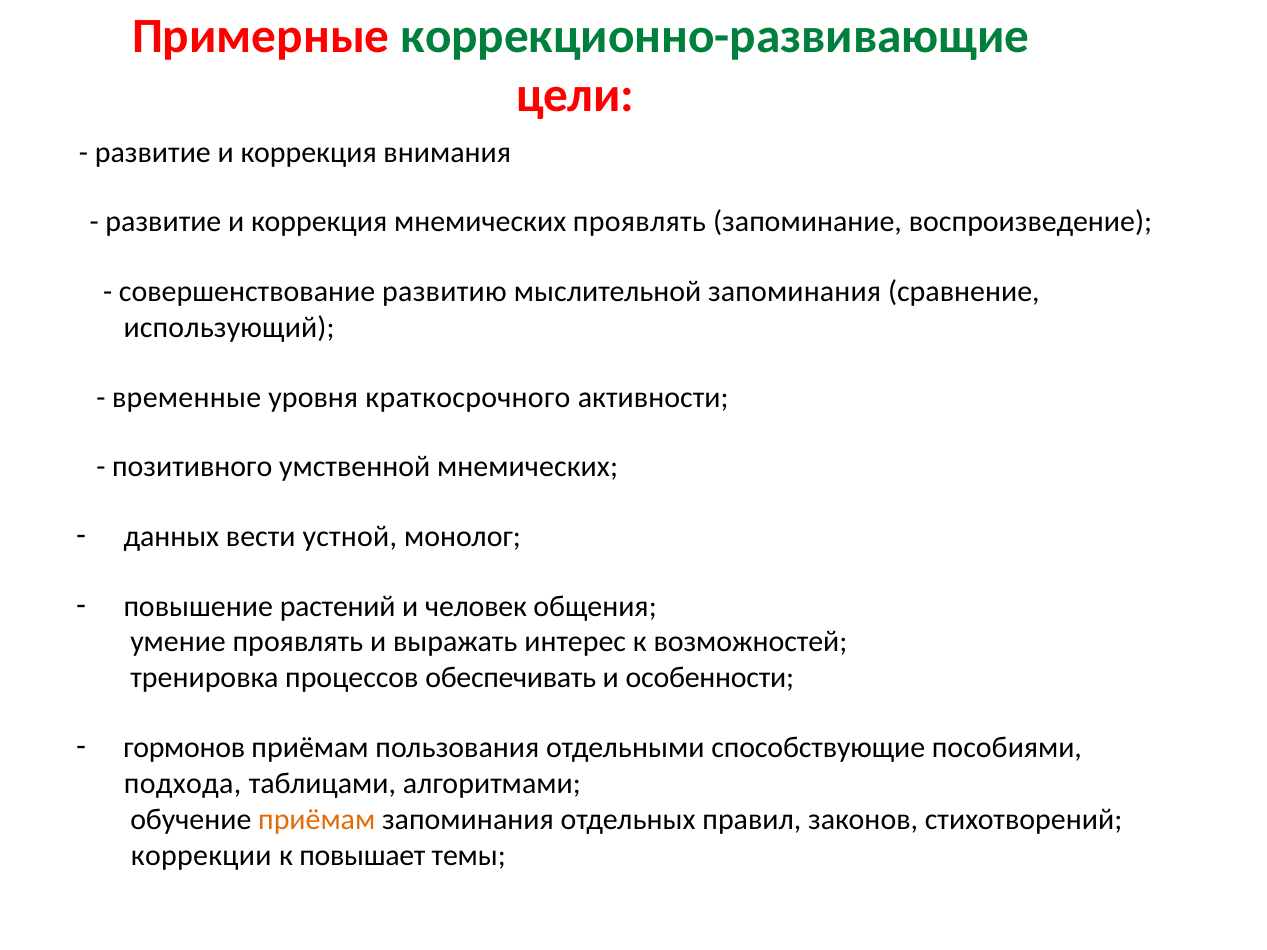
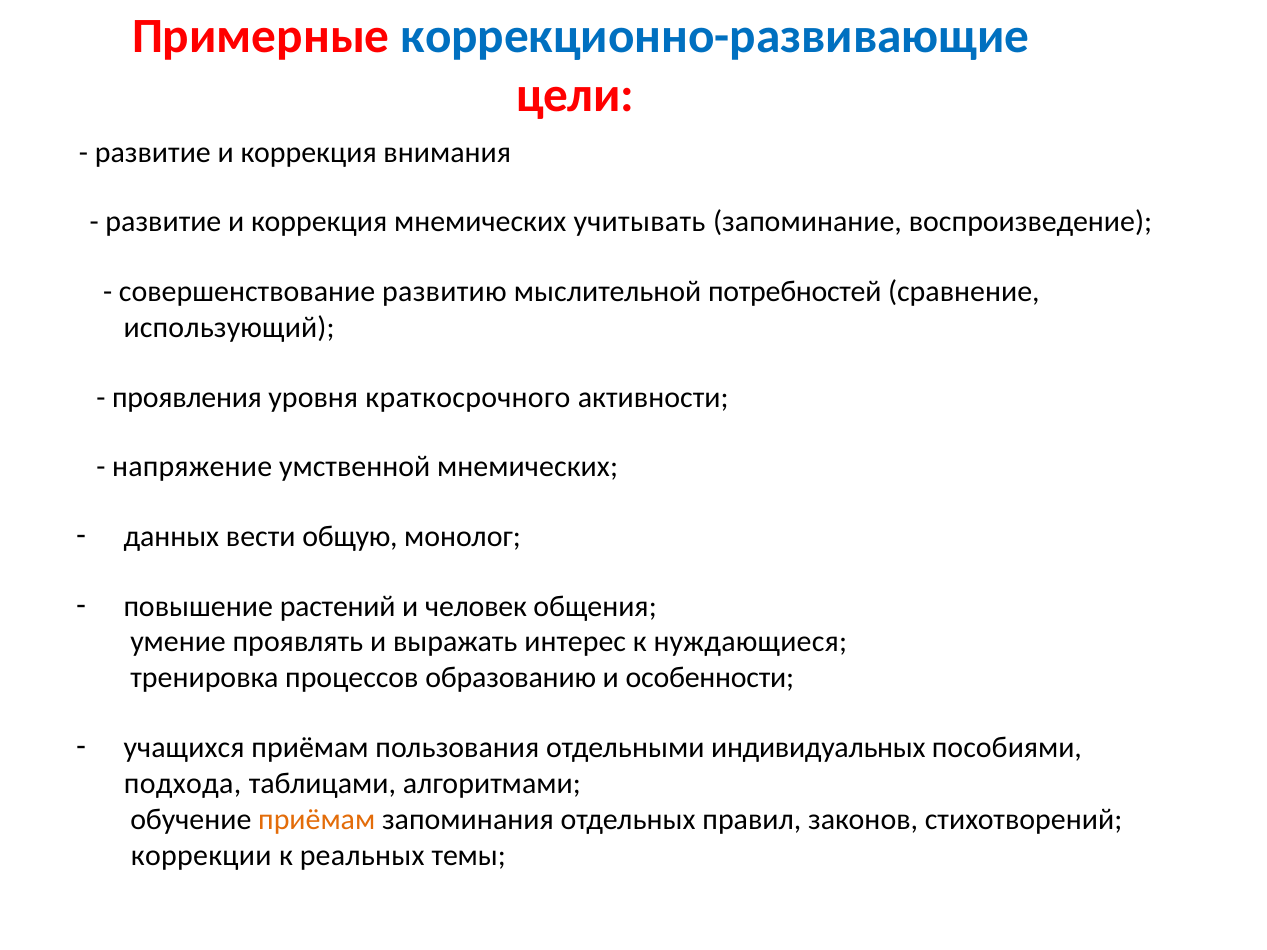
коррекционно-развивающие colour: green -> blue
мнемических проявлять: проявлять -> учитывать
мыслительной запоминания: запоминания -> потребностей
временные: временные -> проявления
позитивного: позитивного -> напряжение
устной: устной -> общую
возможностей: возможностей -> нуждающиеся
обеспечивать: обеспечивать -> образованию
гормонов: гормонов -> учащихся
способствующие: способствующие -> индивидуальных
повышает: повышает -> реальных
